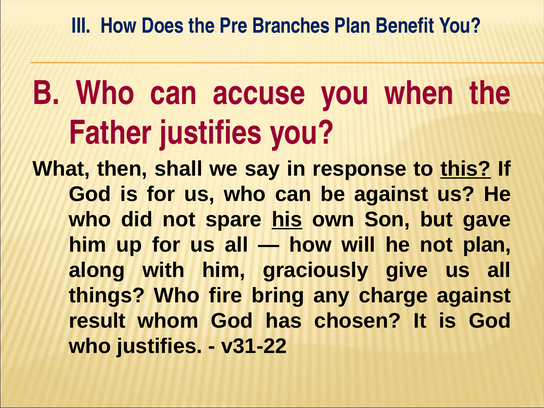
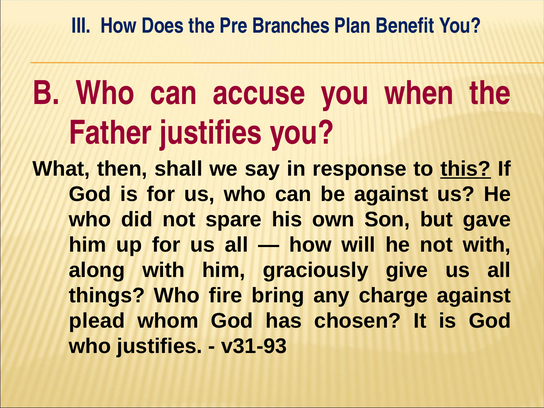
his underline: present -> none
not plan: plan -> with
result: result -> plead
v31-22: v31-22 -> v31-93
